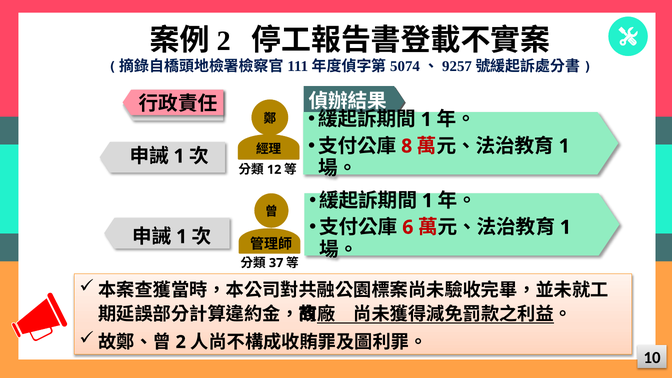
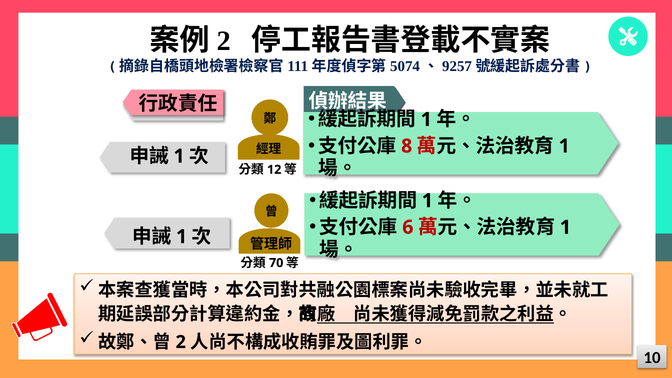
37: 37 -> 70
